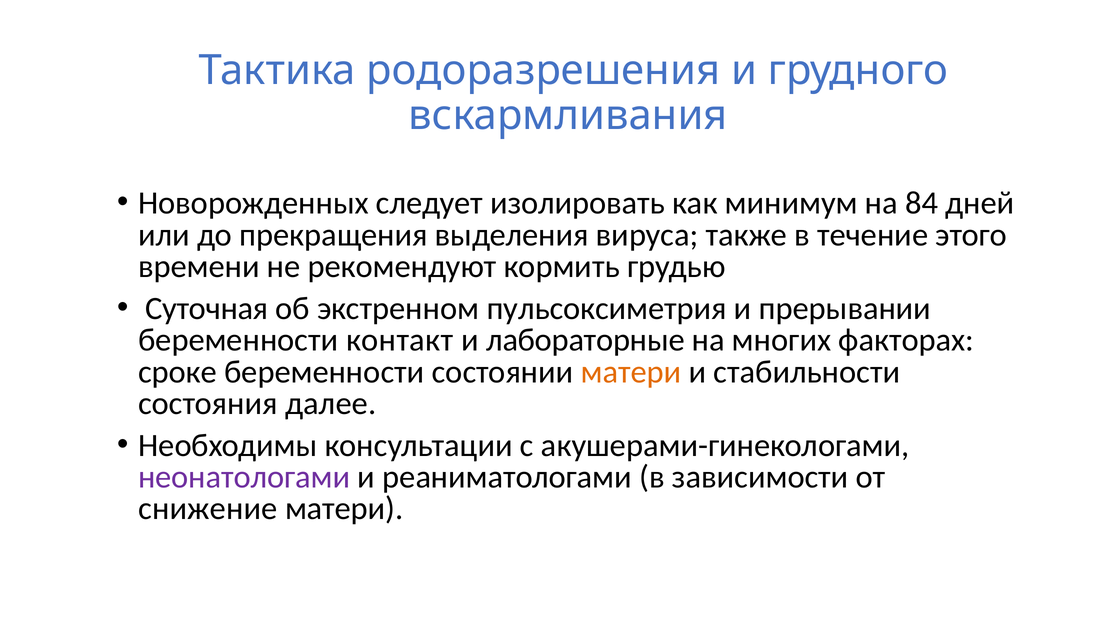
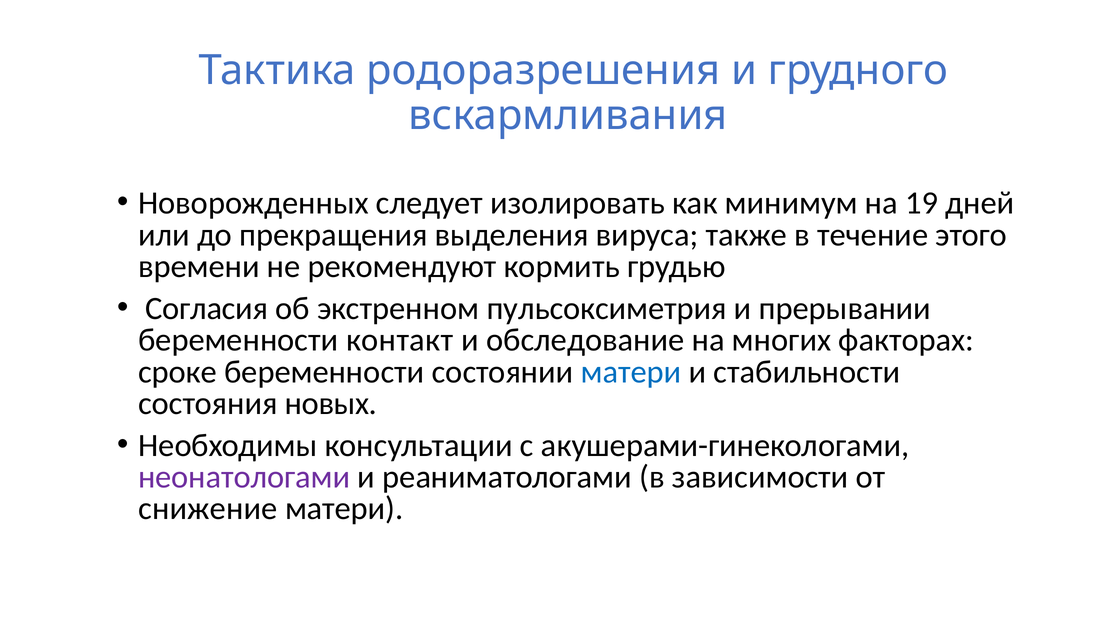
84: 84 -> 19
Суточная: Суточная -> Согласия
лабораторные: лабораторные -> обследование
матери at (631, 372) colour: orange -> blue
далее: далее -> новых
